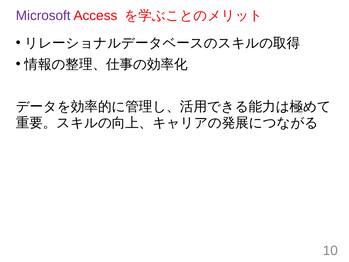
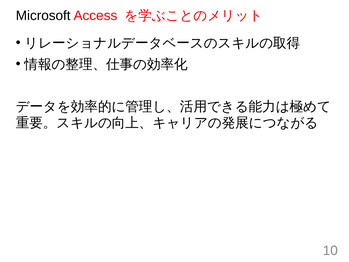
Microsoft colour: purple -> black
